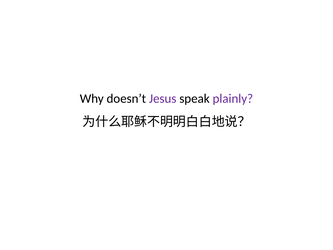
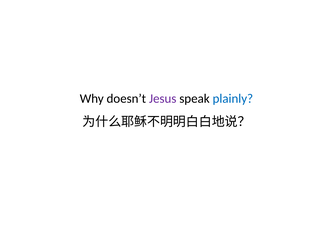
plainly colour: purple -> blue
